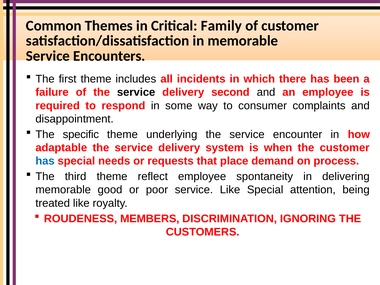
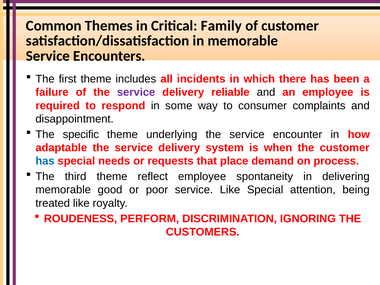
service at (136, 92) colour: black -> purple
second: second -> reliable
MEMBERS: MEMBERS -> PERFORM
